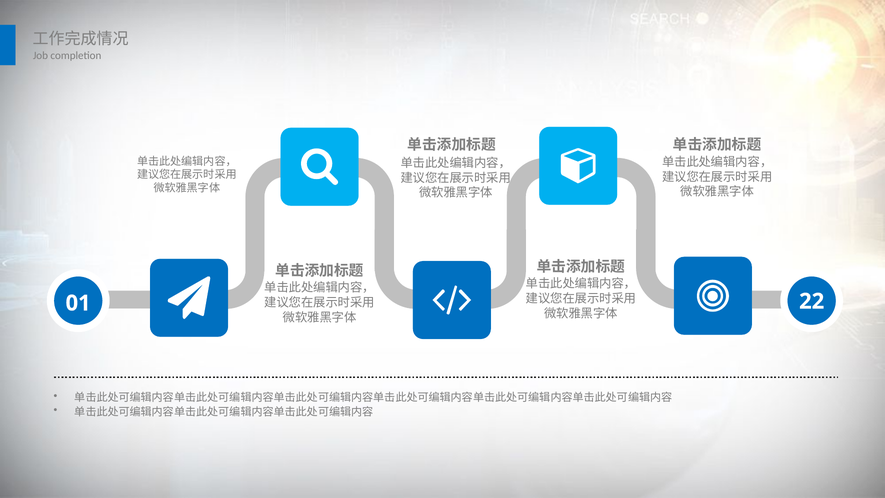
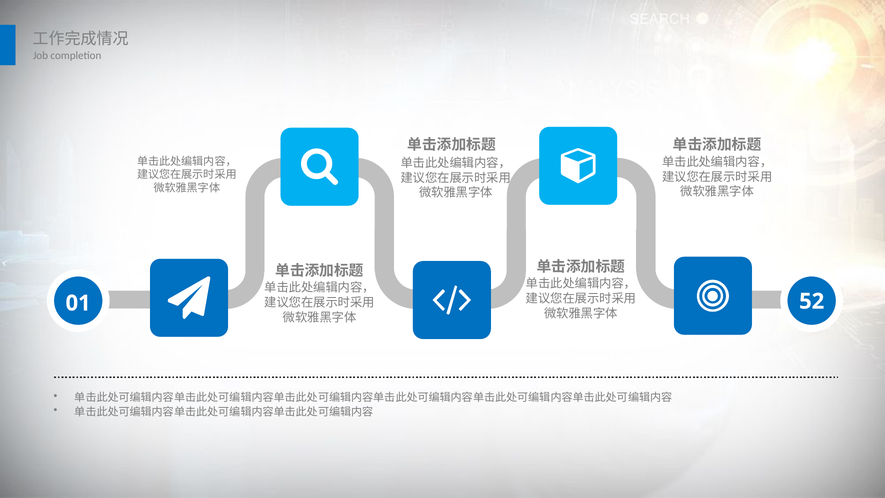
22: 22 -> 52
